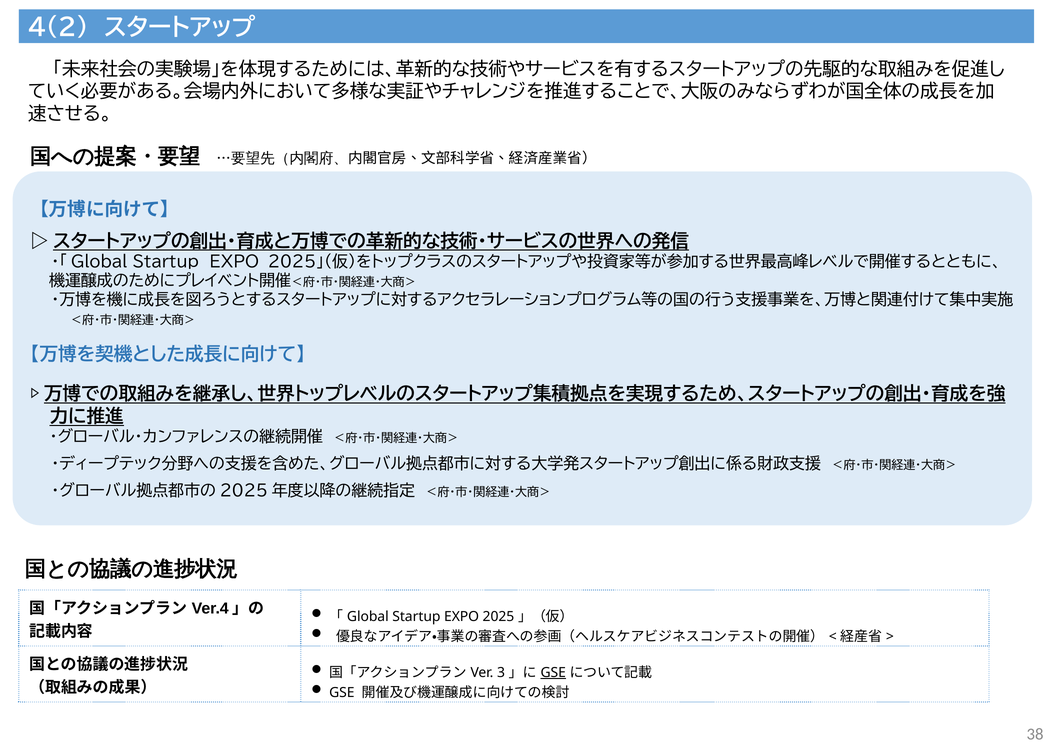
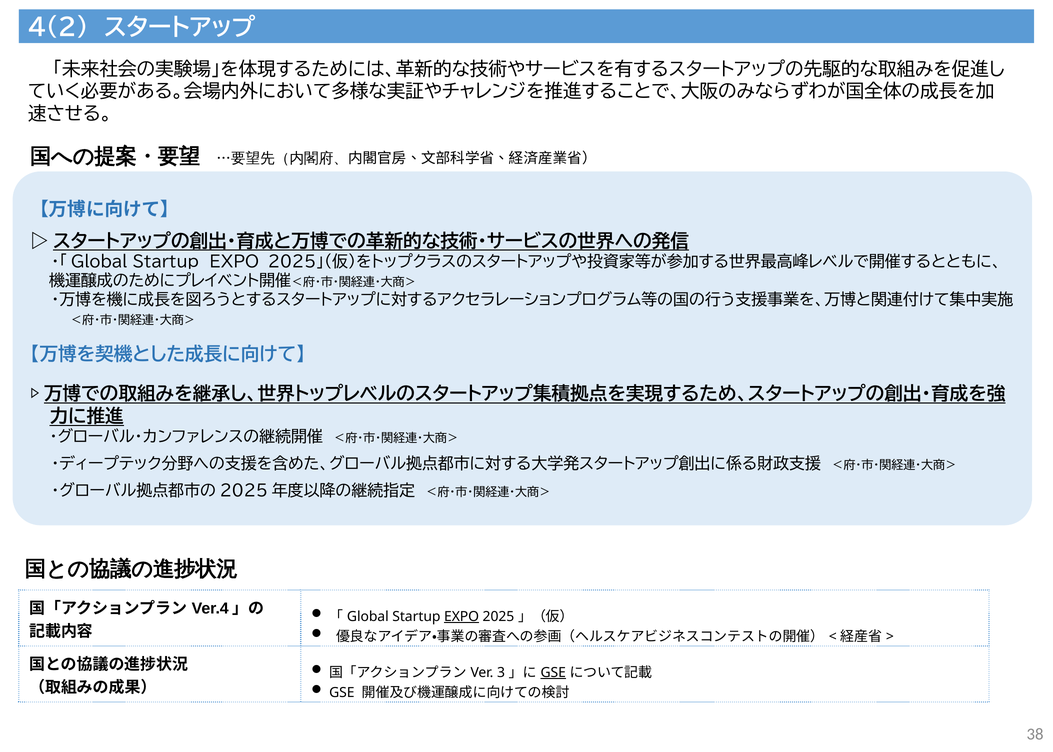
EXPO at (462, 616) underline: none -> present
